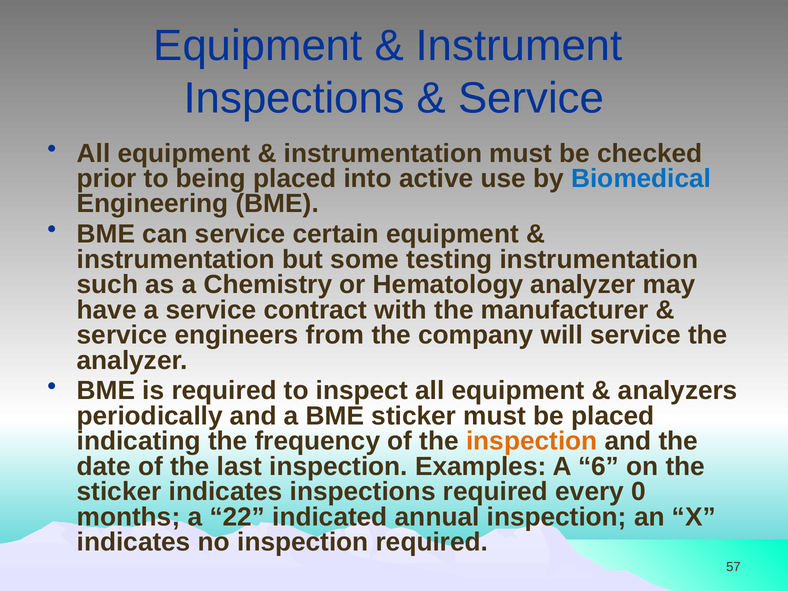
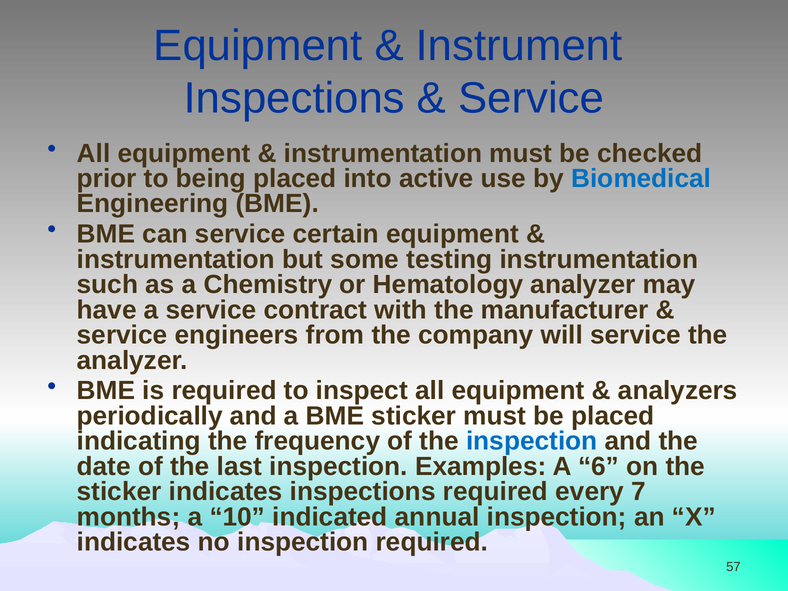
inspection at (532, 441) colour: orange -> blue
0: 0 -> 7
22: 22 -> 10
